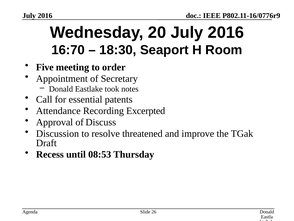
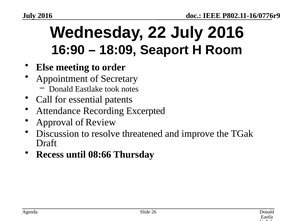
20: 20 -> 22
16:70: 16:70 -> 16:90
18:30: 18:30 -> 18:09
Five: Five -> Else
Discuss: Discuss -> Review
08:53: 08:53 -> 08:66
